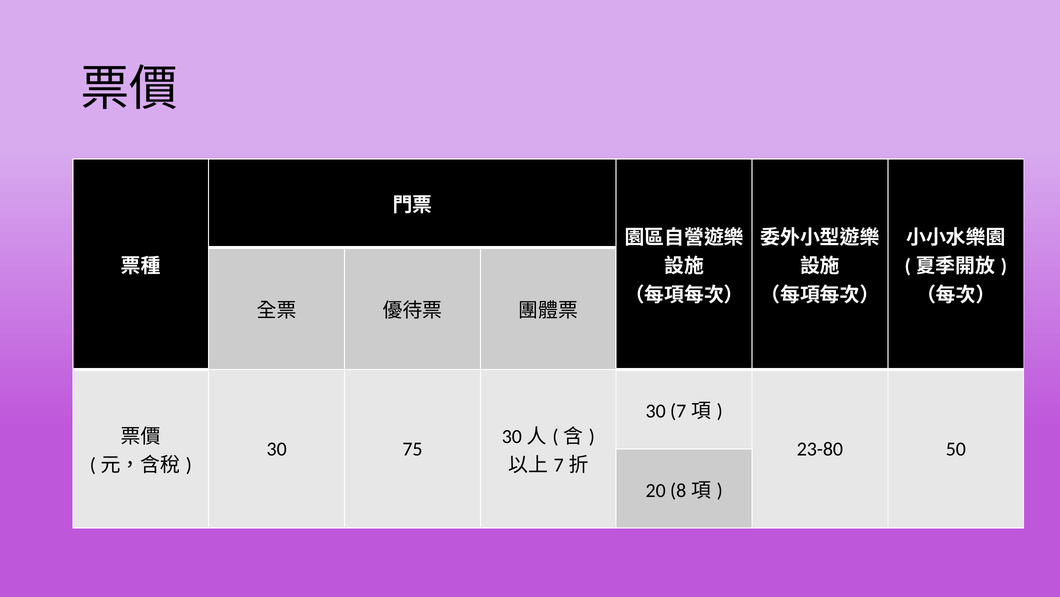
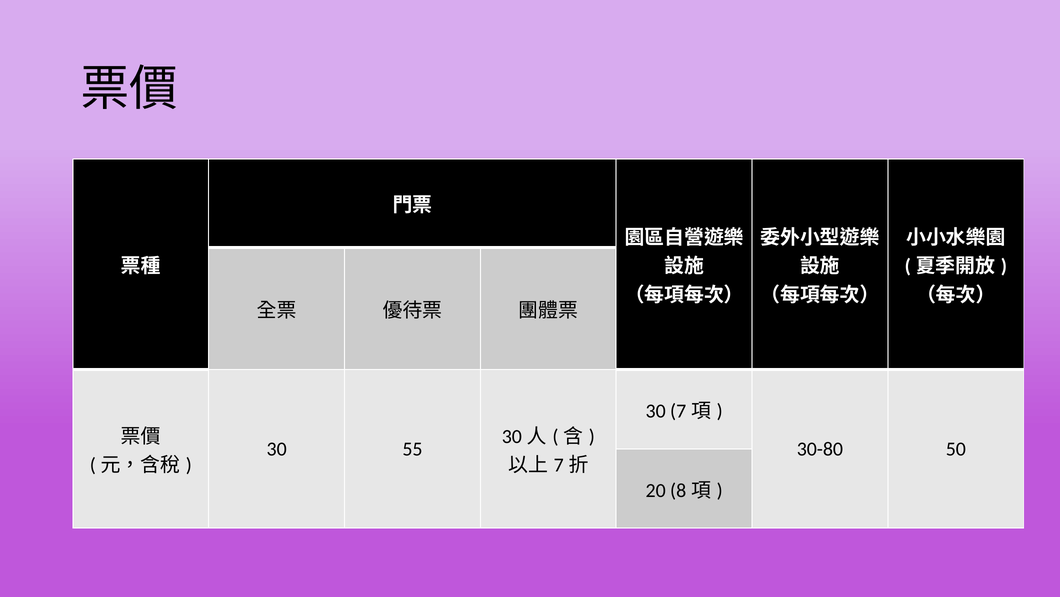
75: 75 -> 55
23-80: 23-80 -> 30-80
